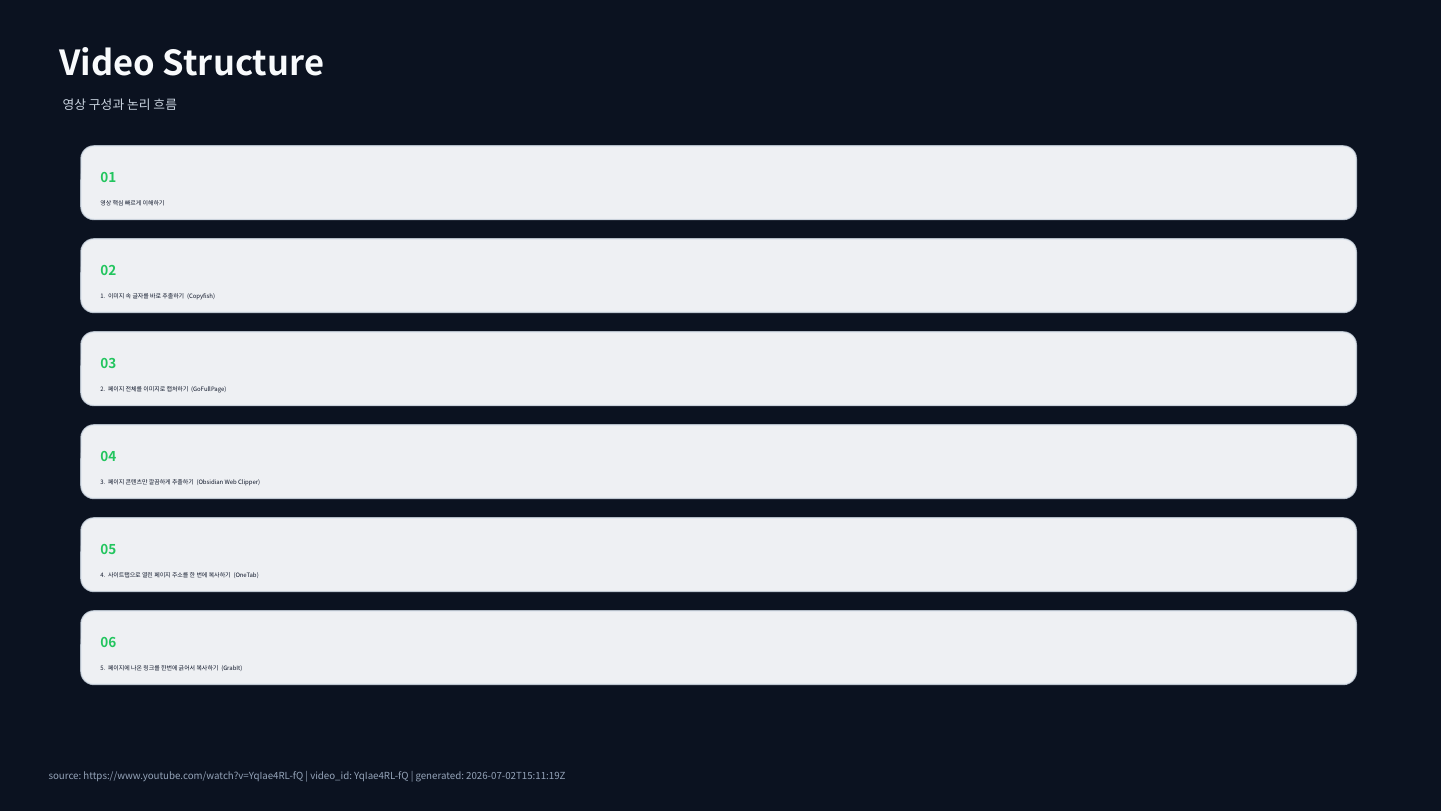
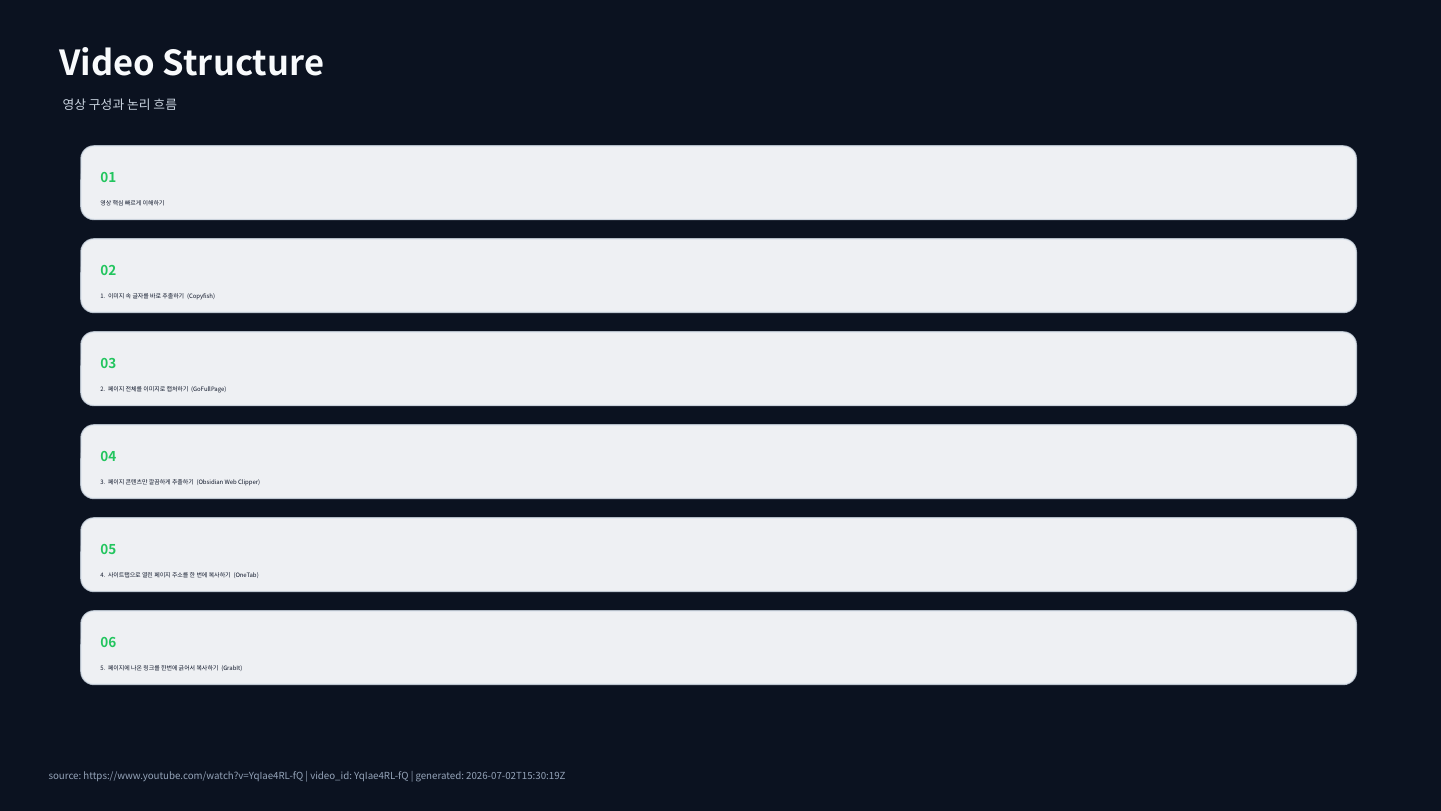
2026-07-02T15:11:19Z: 2026-07-02T15:11:19Z -> 2026-07-02T15:30:19Z
